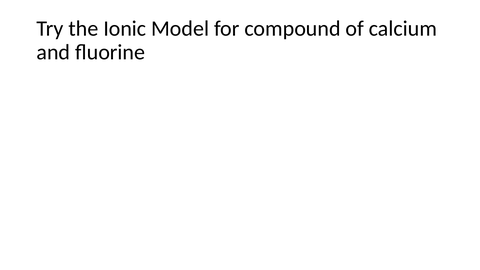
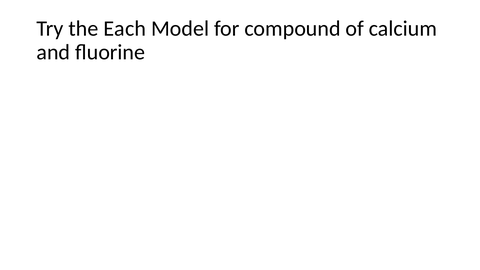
Ionic: Ionic -> Each
